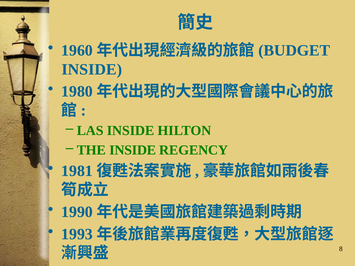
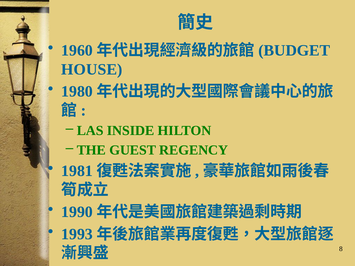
INSIDE at (92, 69): INSIDE -> HOUSE
THE INSIDE: INSIDE -> GUEST
